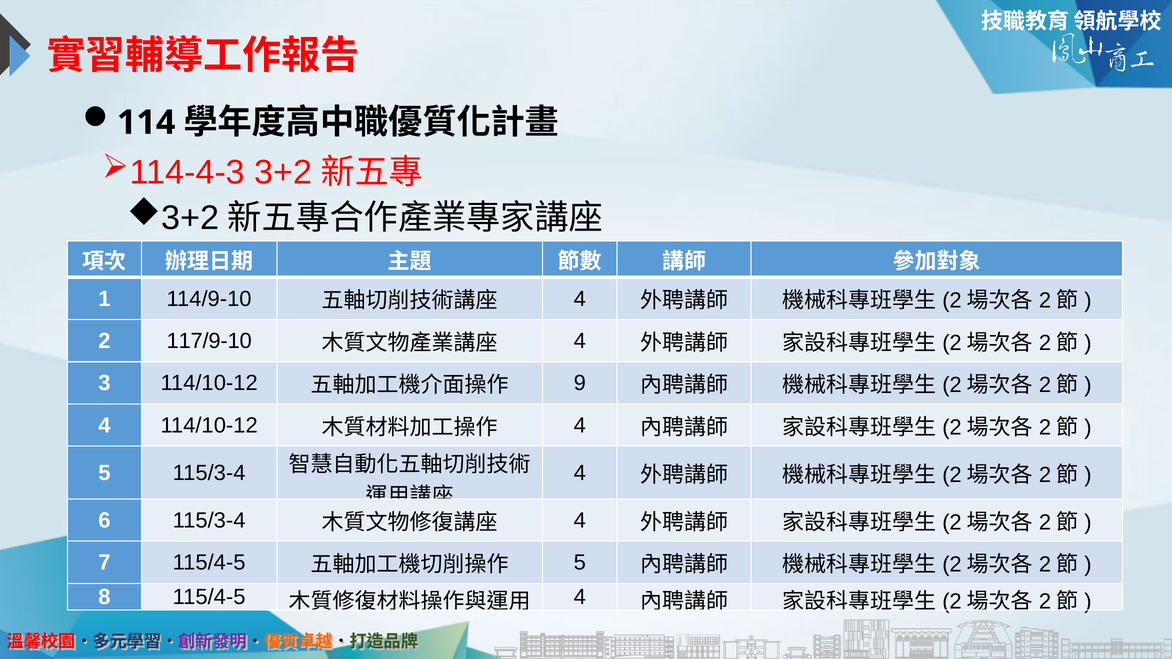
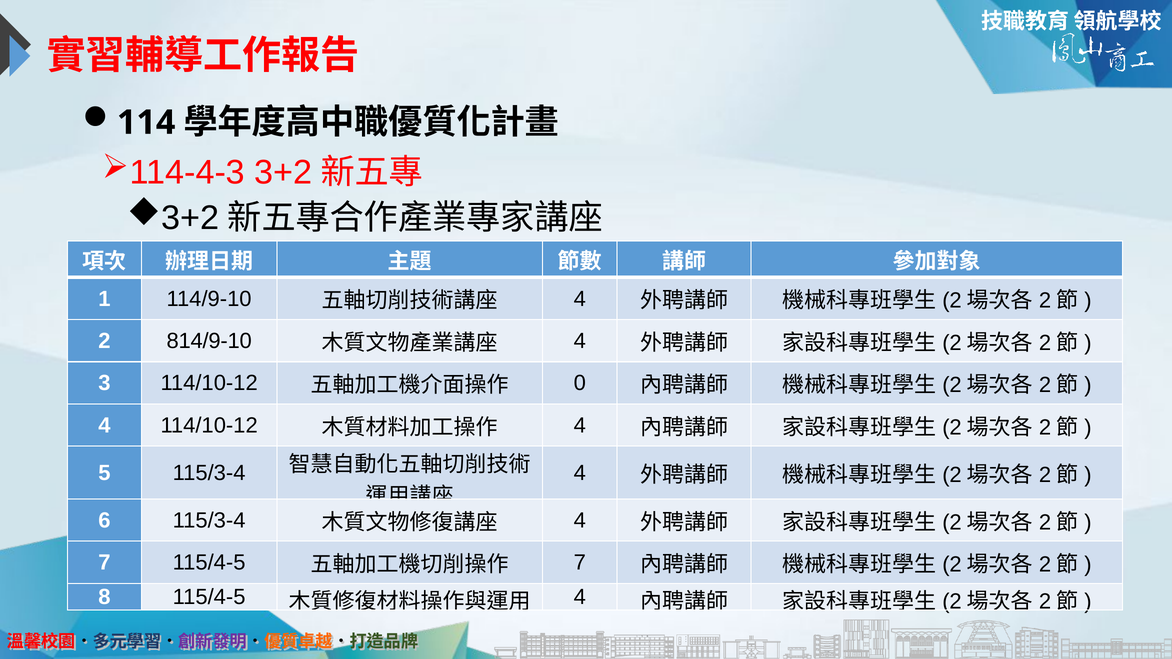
117/9-10: 117/9-10 -> 814/9-10
9: 9 -> 0
5 at (580, 563): 5 -> 7
